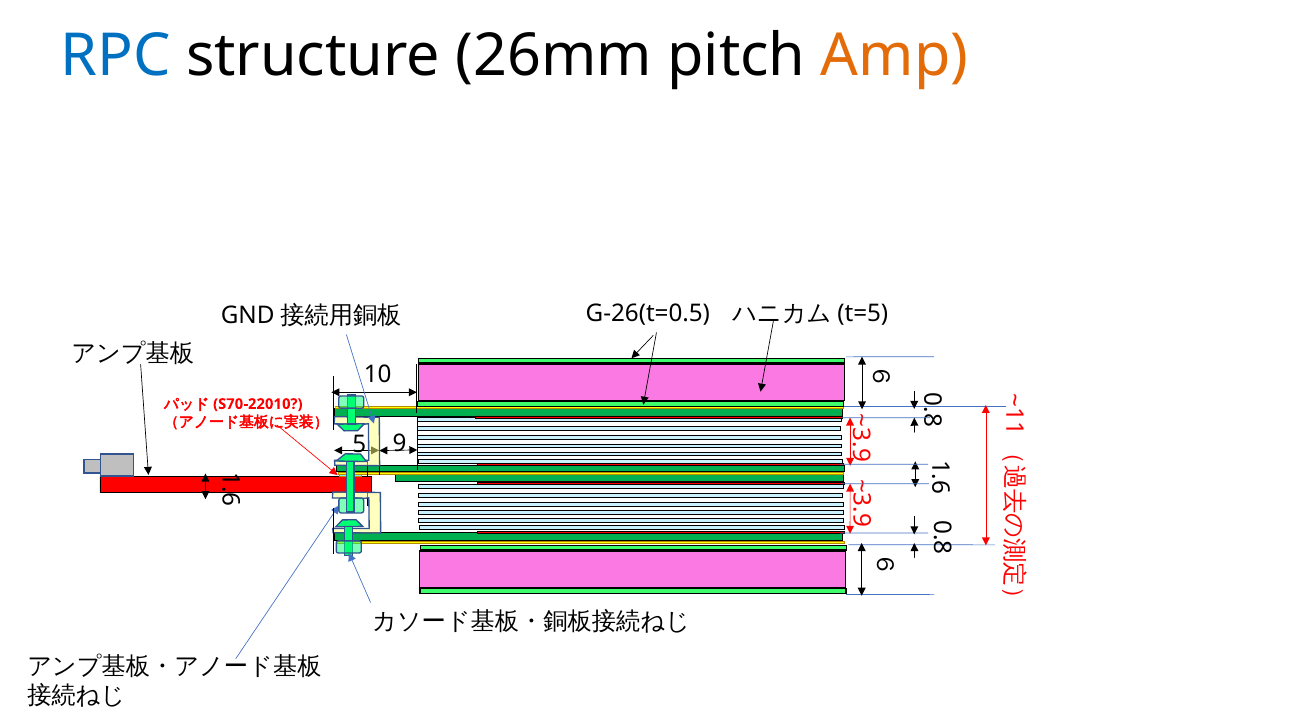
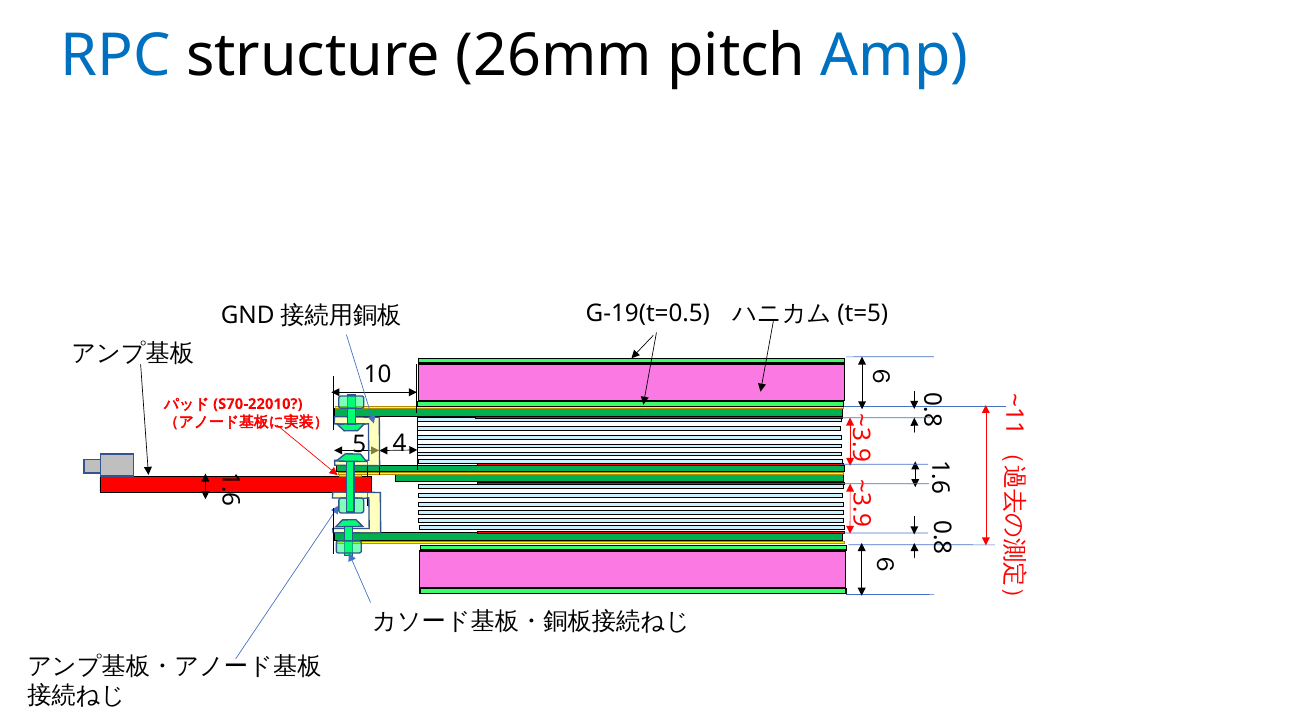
Amp colour: orange -> blue
G-26(t=0.5: G-26(t=0.5 -> G-19(t=0.5
9 at (400, 444): 9 -> 4
